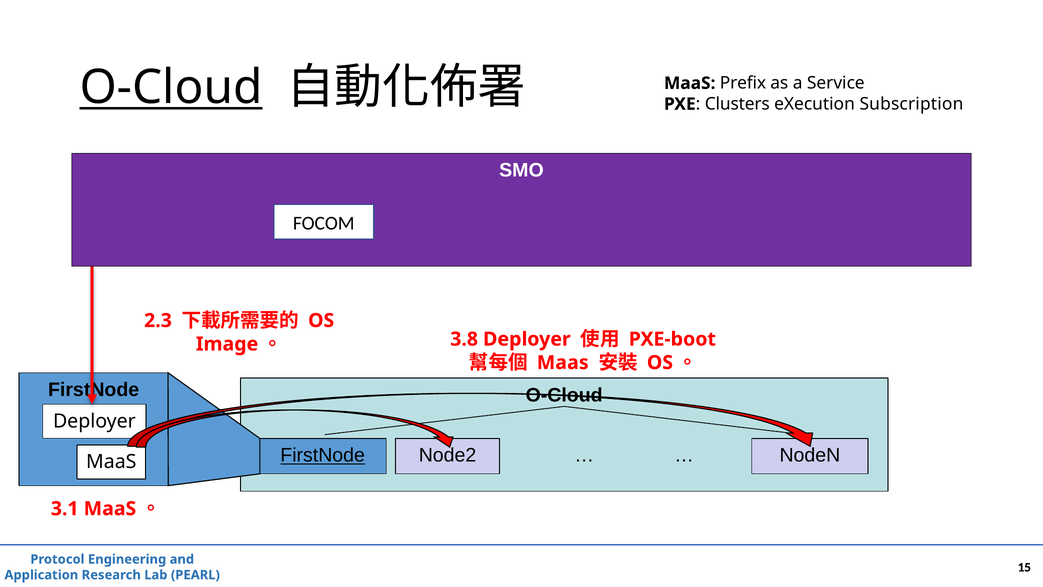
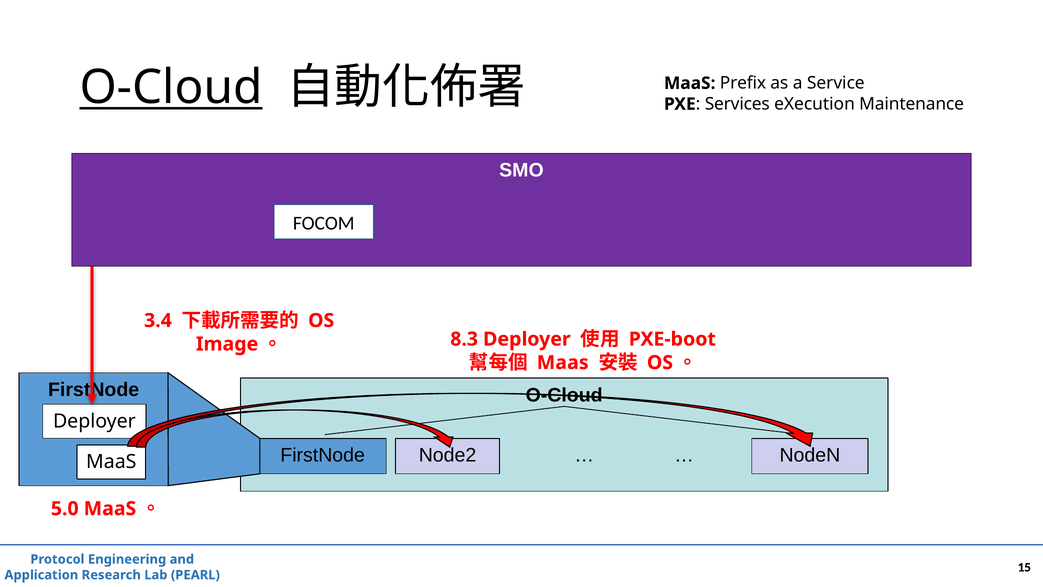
Clusters: Clusters -> Services
Subscription: Subscription -> Maintenance
2.3: 2.3 -> 3.4
3.8: 3.8 -> 8.3
FirstNode at (323, 455) underline: present -> none
3.1: 3.1 -> 5.0
